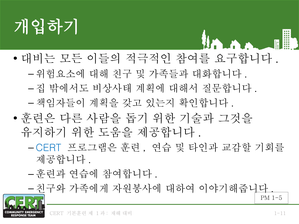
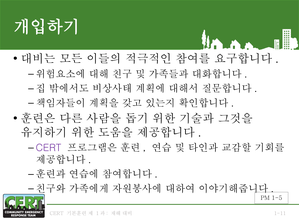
CERT at (49, 148) colour: blue -> purple
